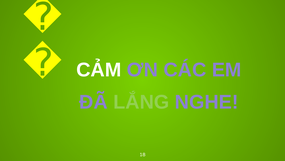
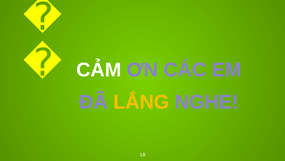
LẮNG colour: light green -> yellow
